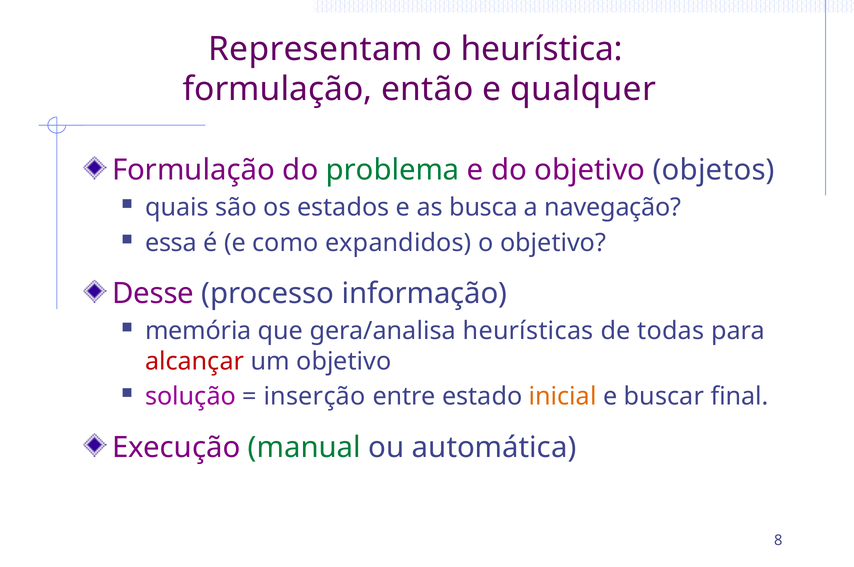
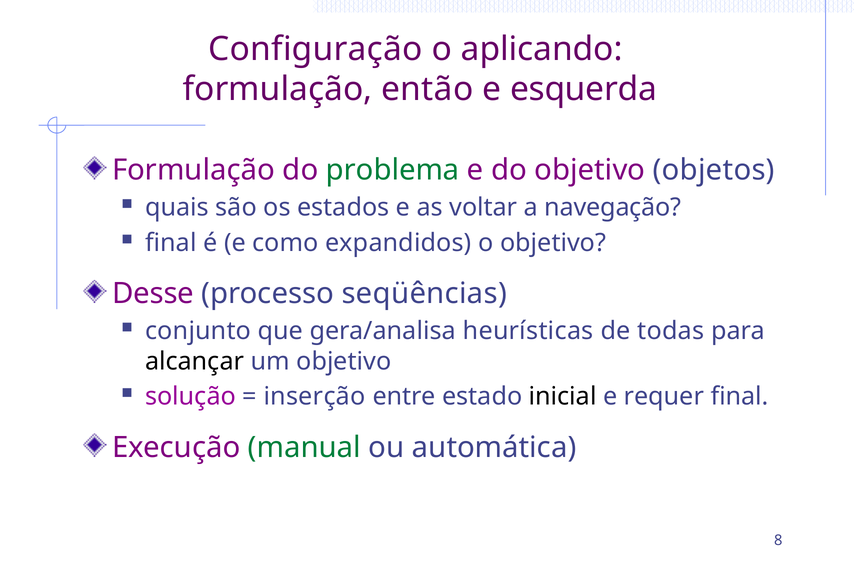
Representam: Representam -> Configuração
heurística: heurística -> aplicando
qualquer: qualquer -> esquerda
busca: busca -> voltar
essa at (171, 243): essa -> final
informação: informação -> seqüências
memória: memória -> conjunto
alcançar colour: red -> black
inicial colour: orange -> black
buscar: buscar -> requer
